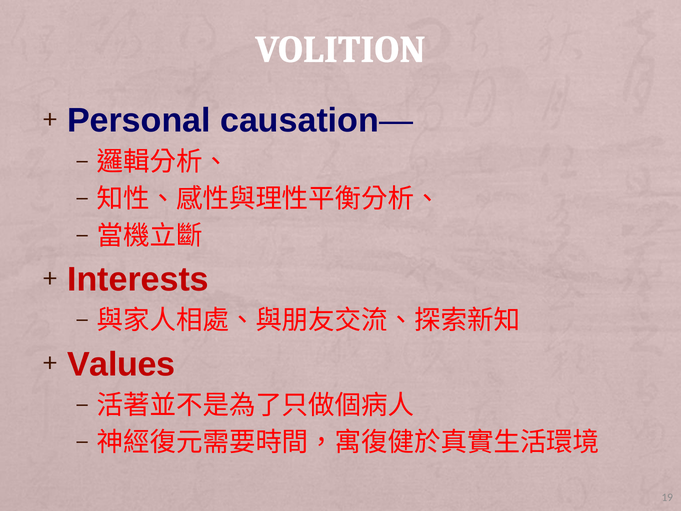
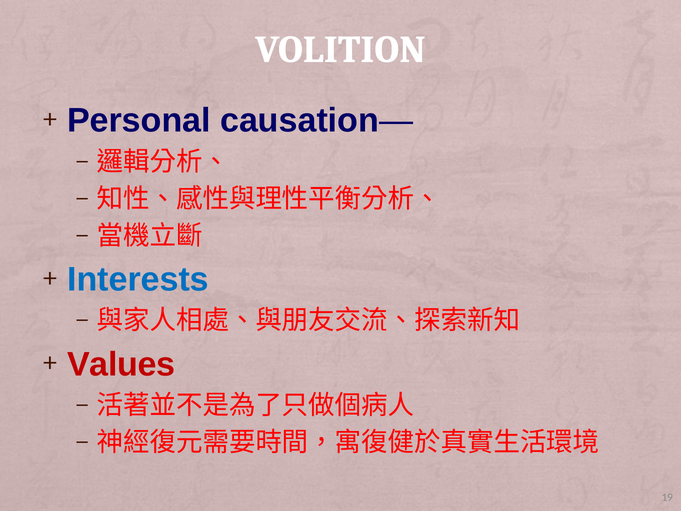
Interests colour: red -> blue
